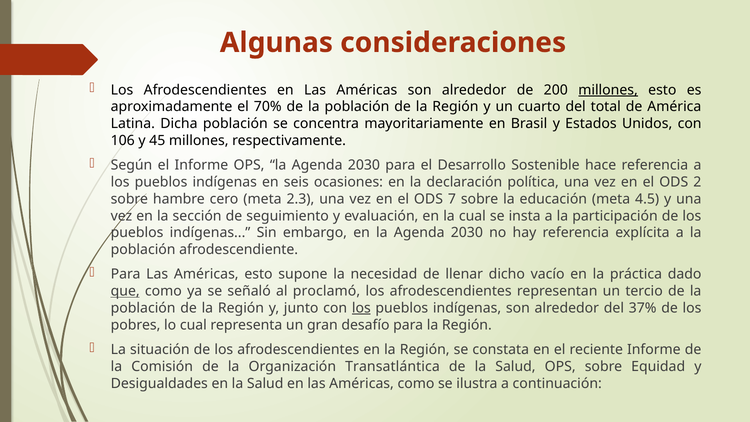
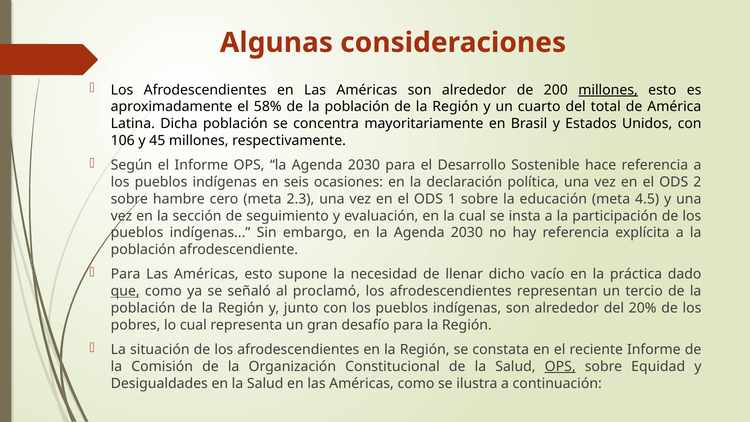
70%: 70% -> 58%
7: 7 -> 1
los at (361, 308) underline: present -> none
37%: 37% -> 20%
Transatlántica: Transatlántica -> Constitucional
OPS at (560, 366) underline: none -> present
